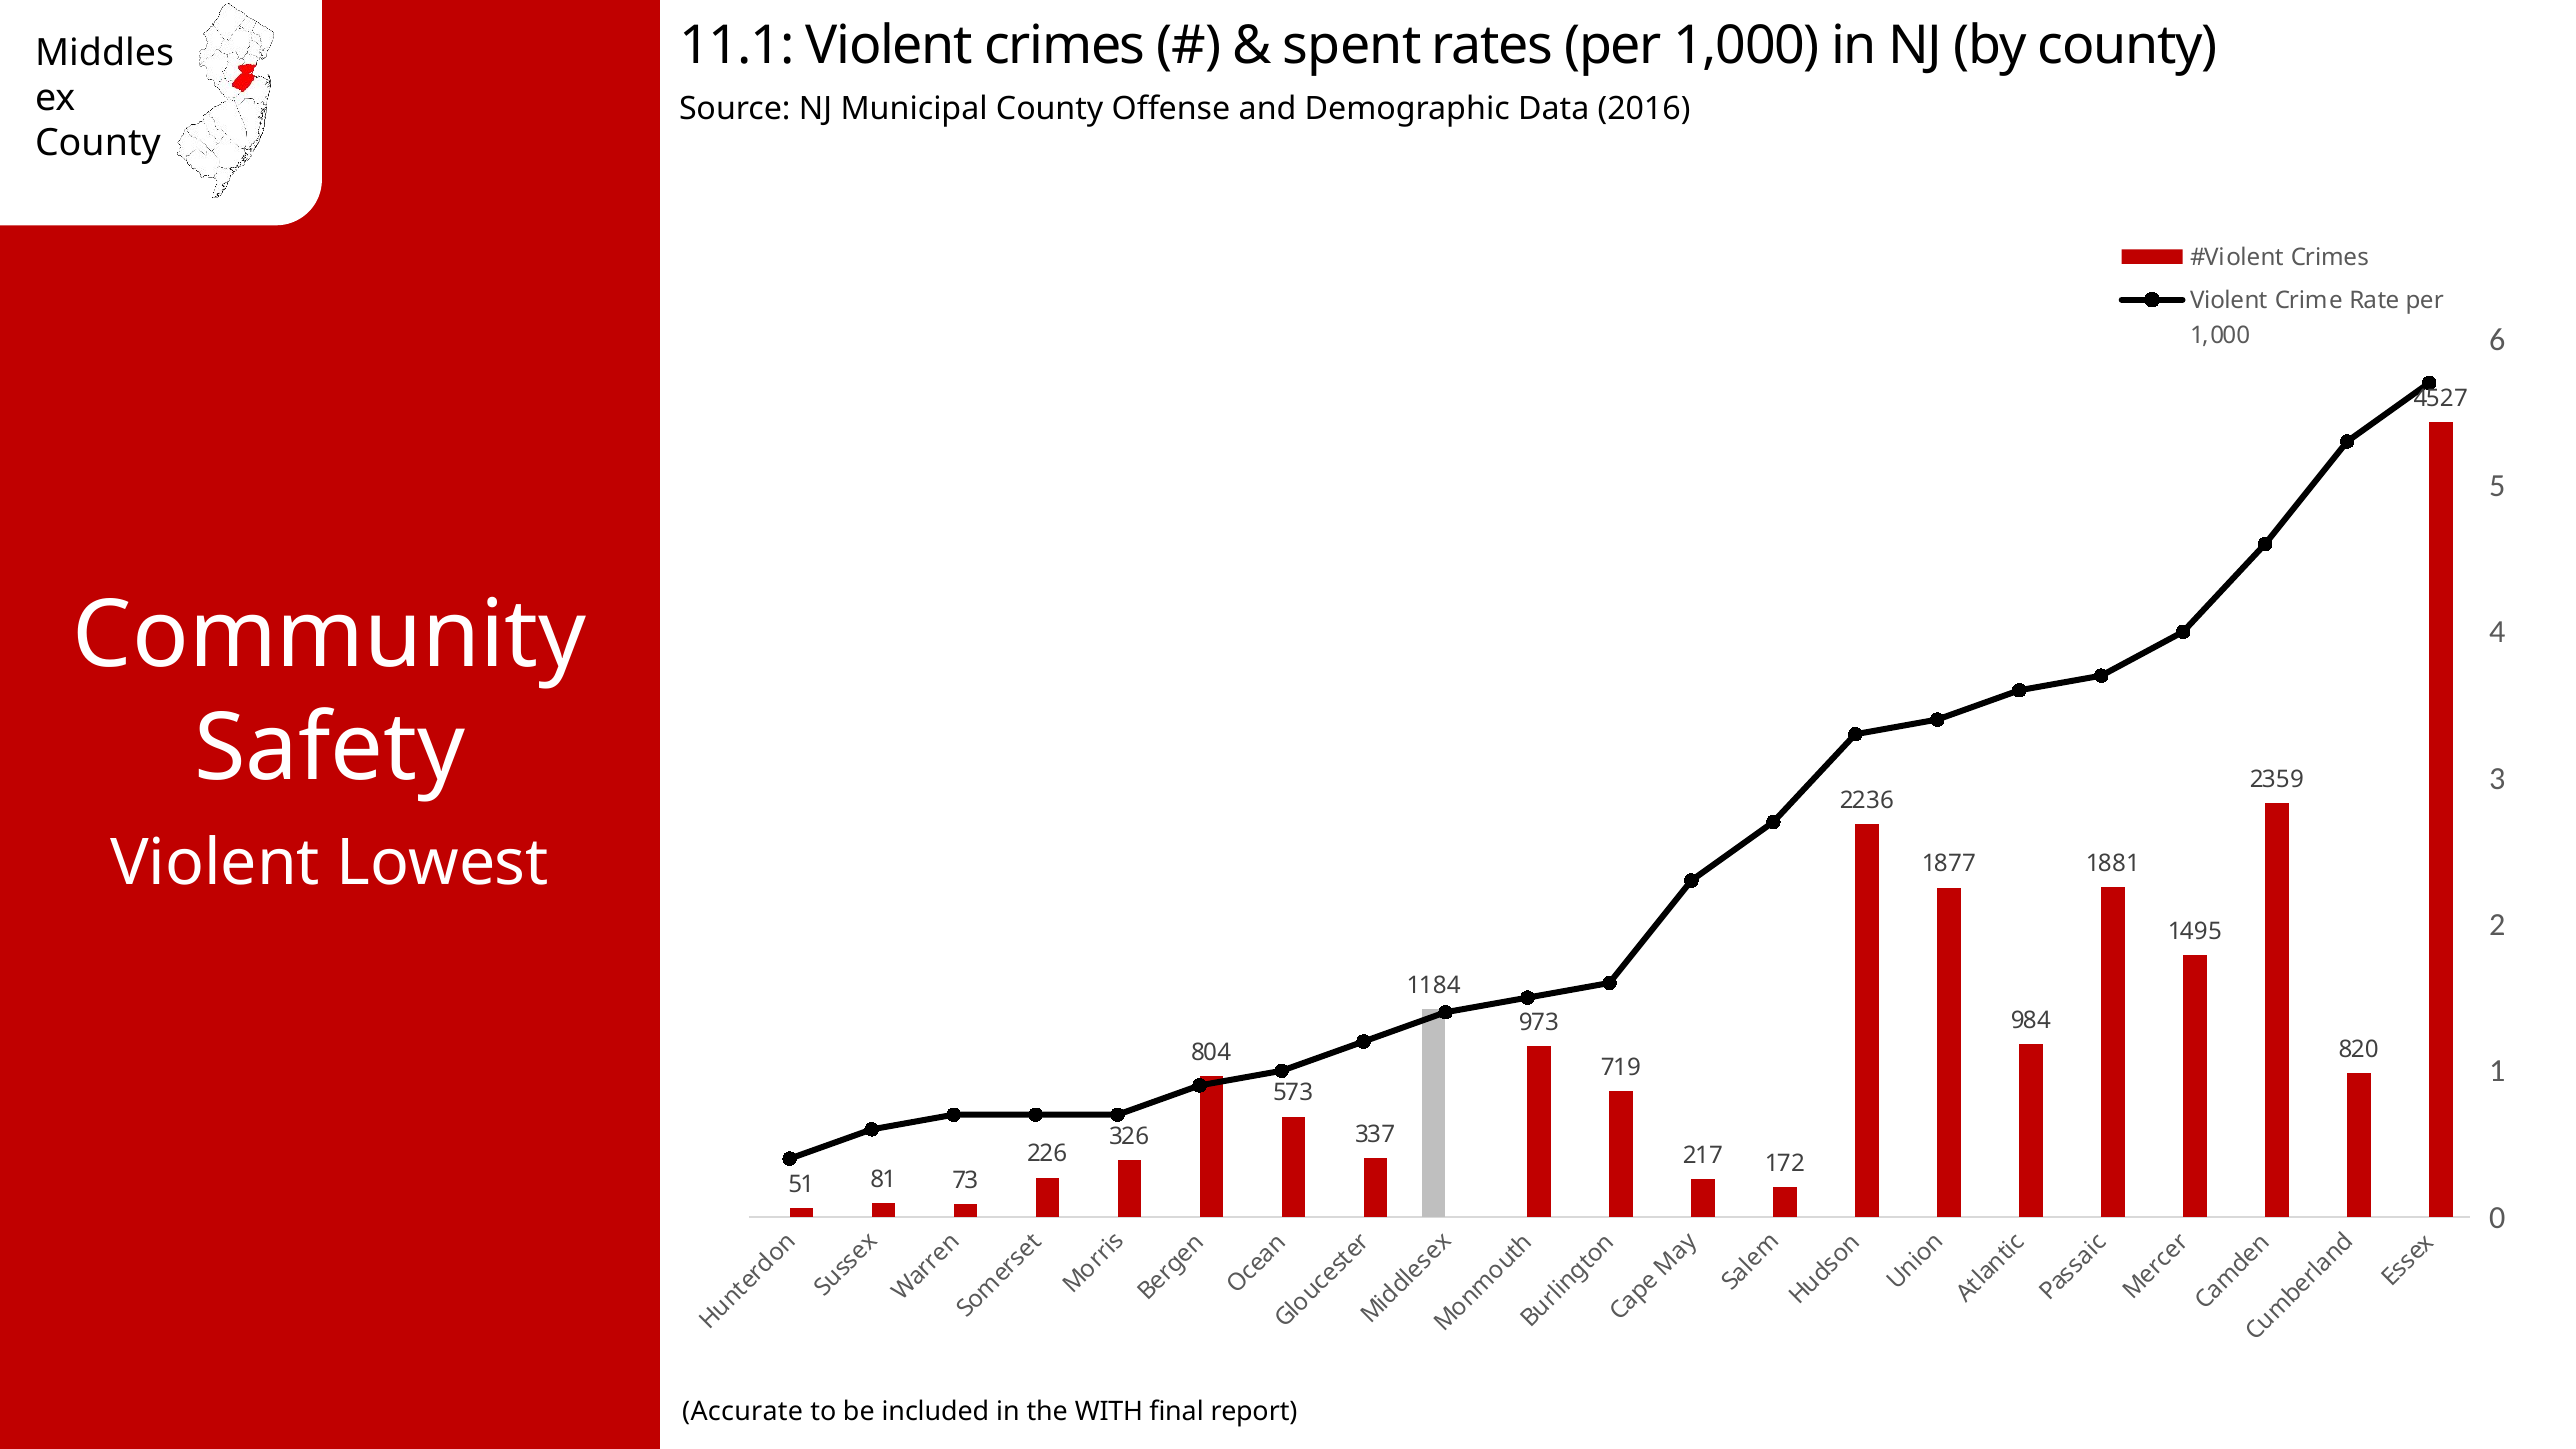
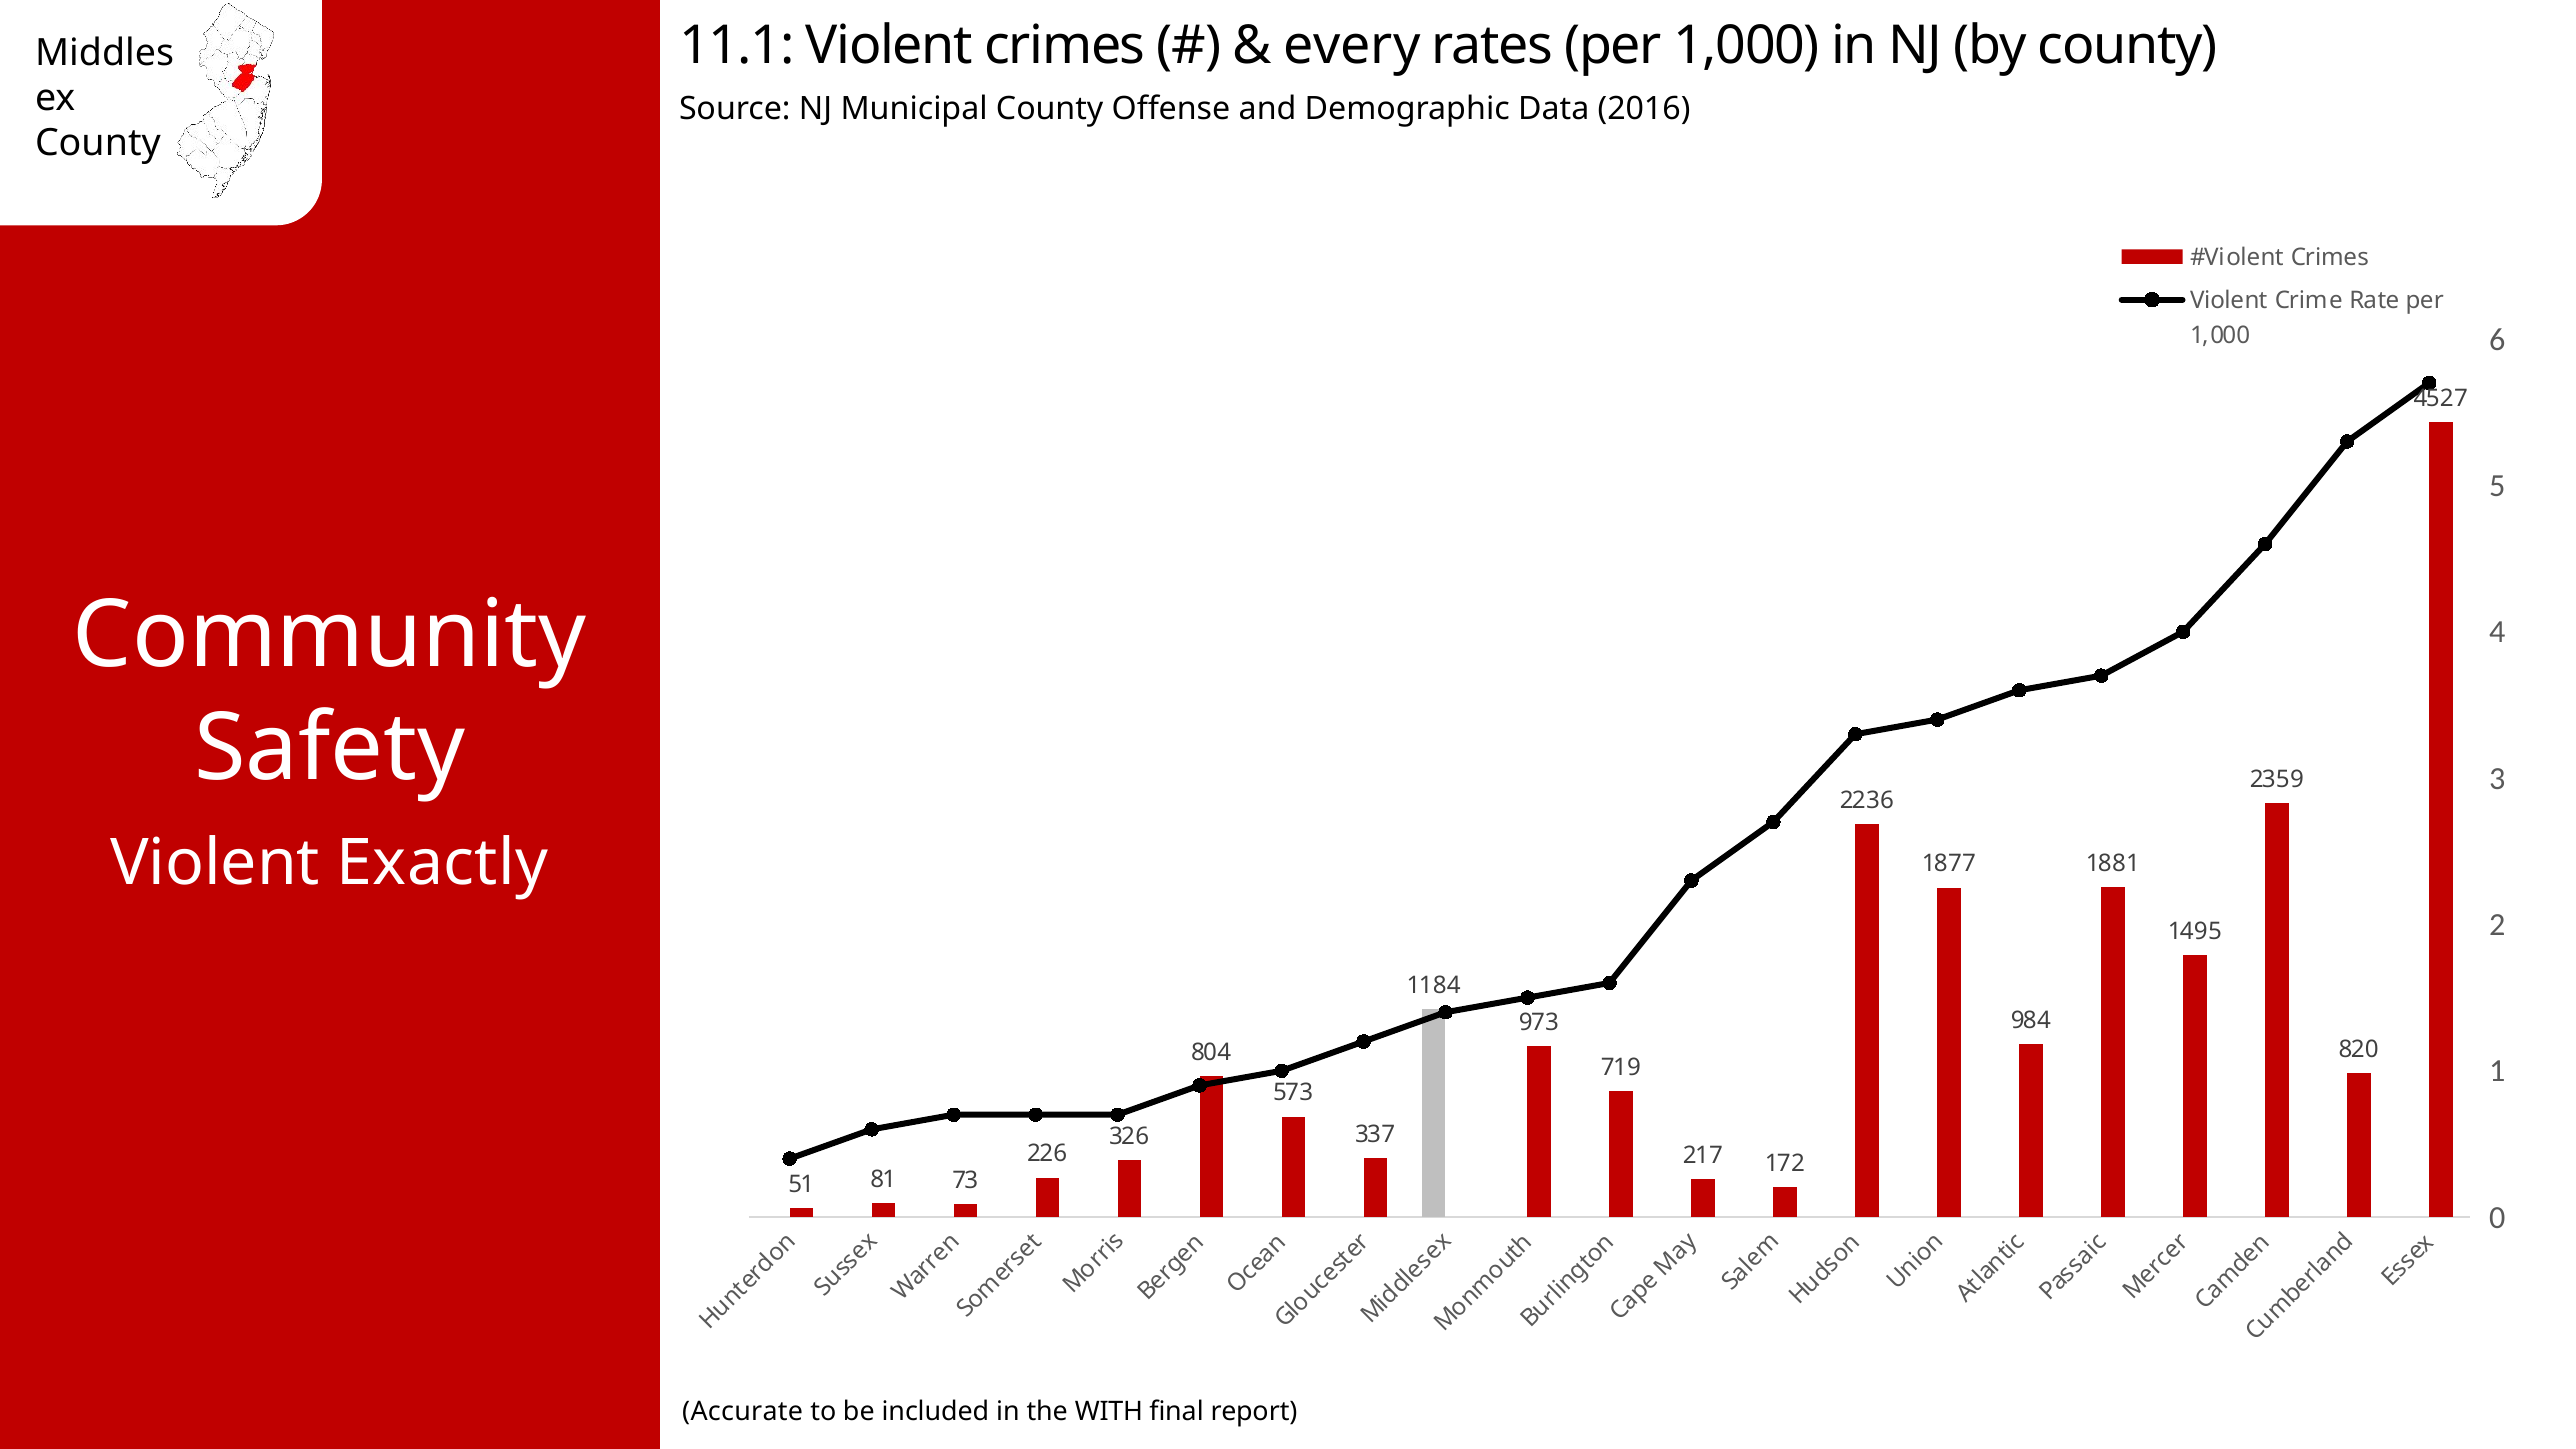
spent: spent -> every
Lowest: Lowest -> Exactly
